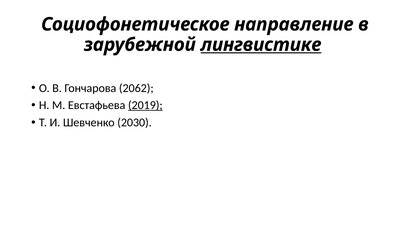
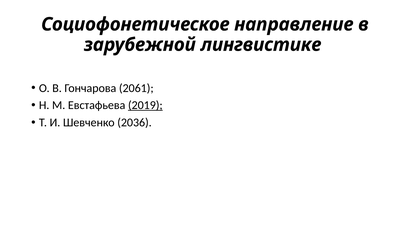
лингвистике underline: present -> none
2062: 2062 -> 2061
2030: 2030 -> 2036
